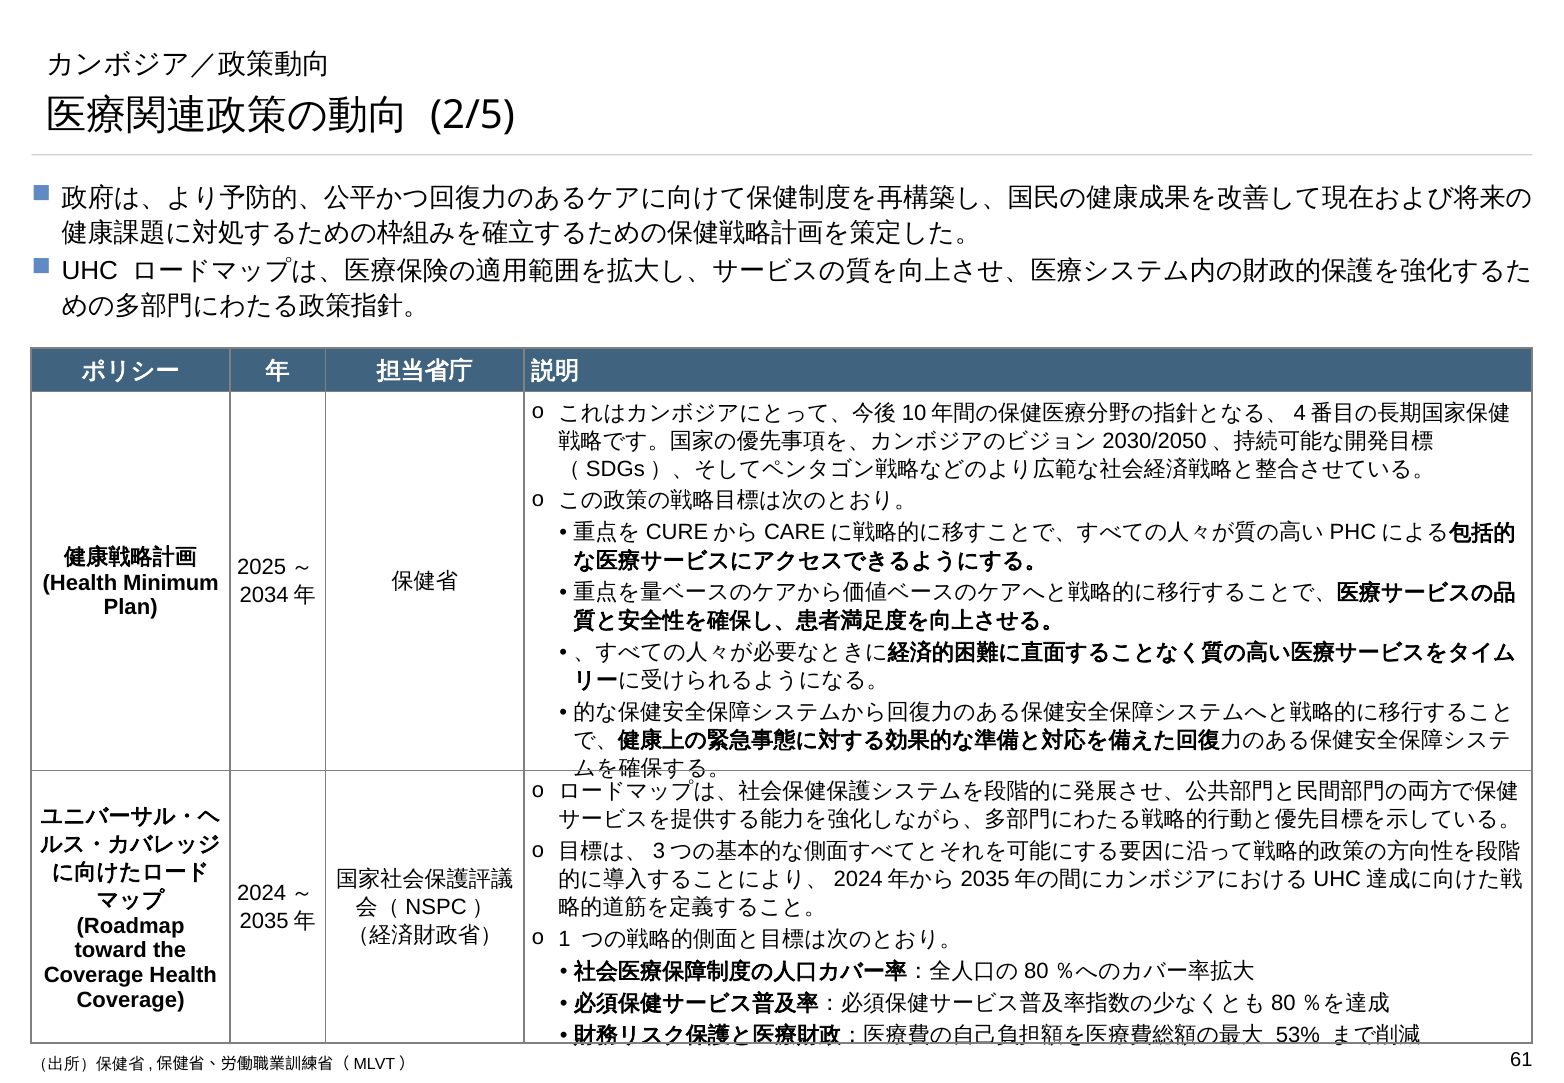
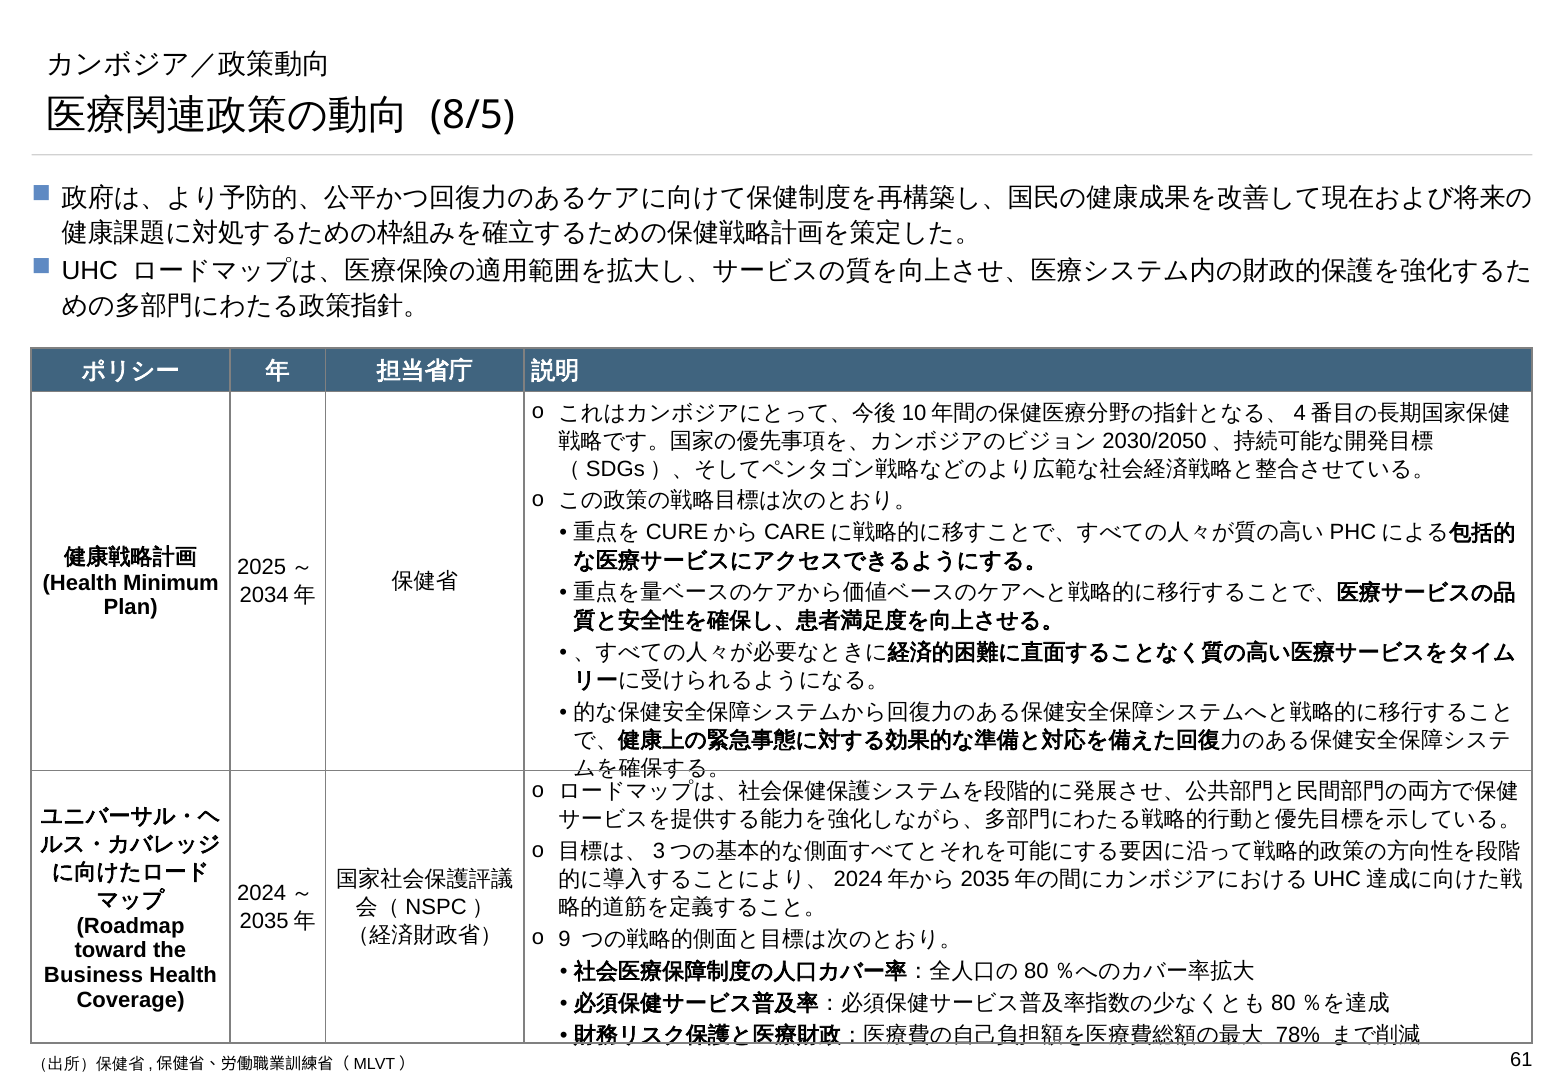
2/5: 2/5 -> 8/5
1: 1 -> 9
Coverage at (94, 975): Coverage -> Business
53%: 53% -> 78%
